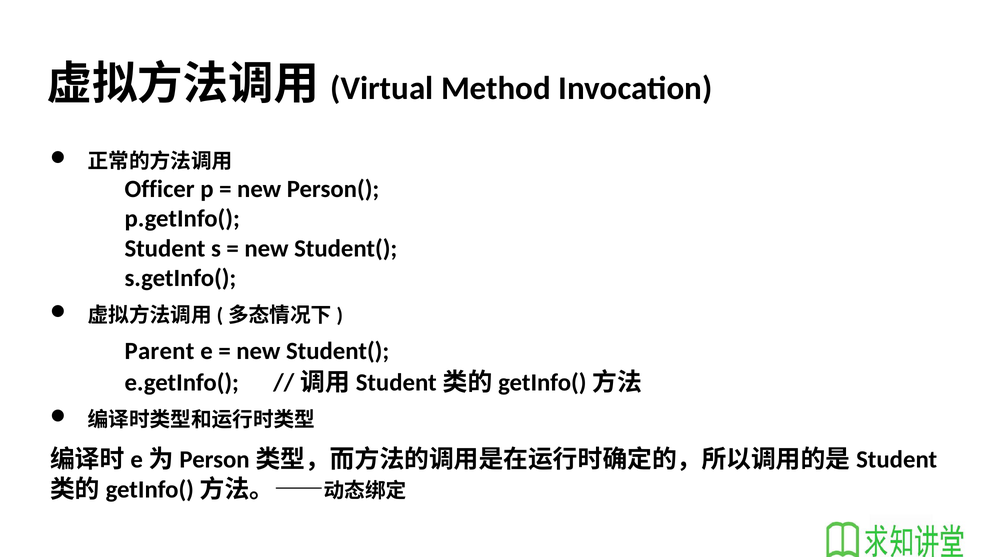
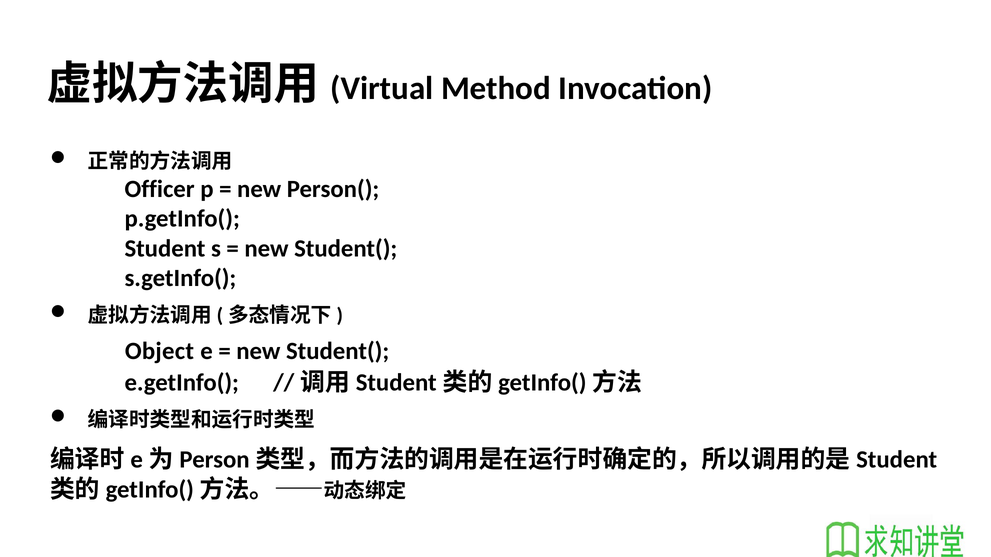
Parent: Parent -> Object
